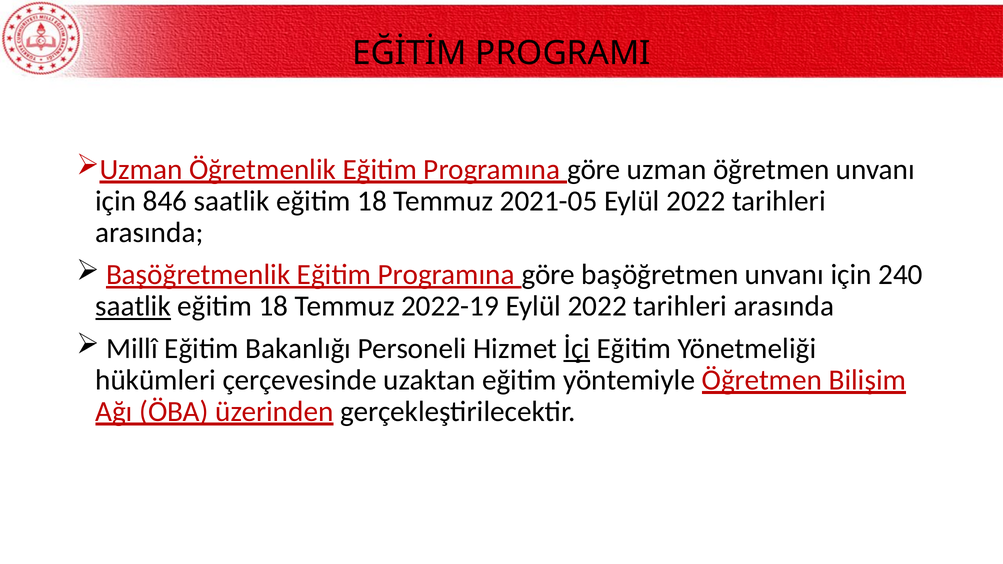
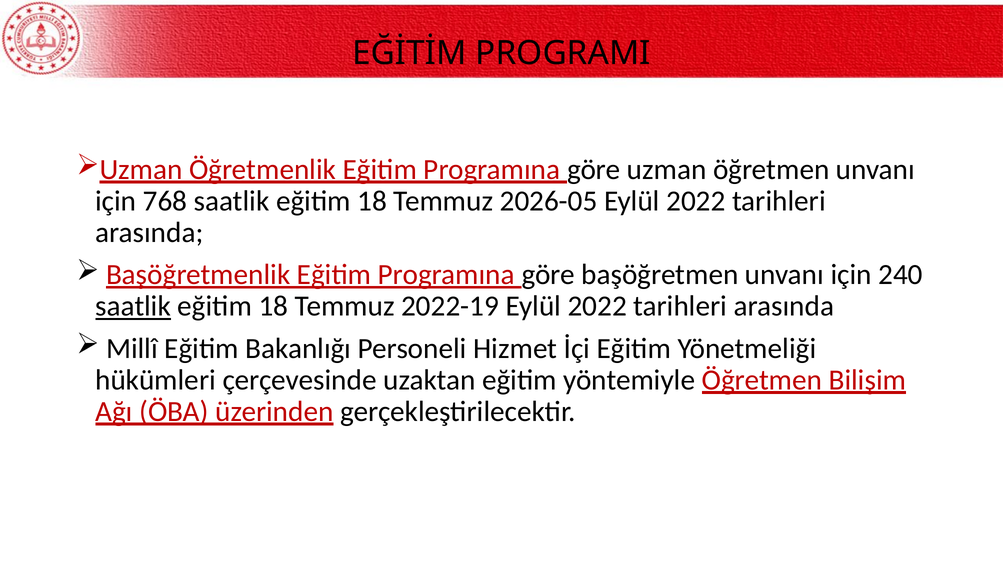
846: 846 -> 768
2021-05: 2021-05 -> 2026-05
İçi underline: present -> none
